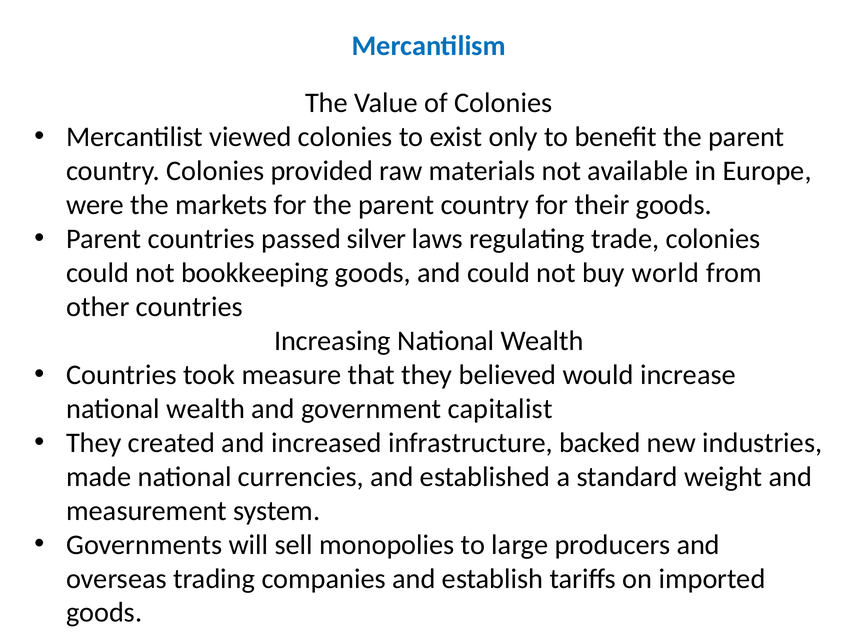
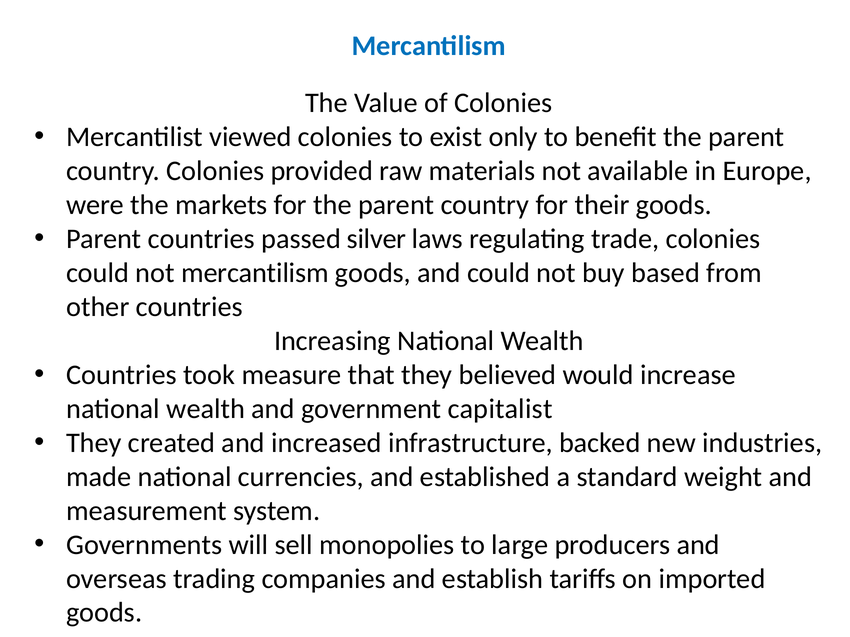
not bookkeeping: bookkeeping -> mercantilism
world: world -> based
